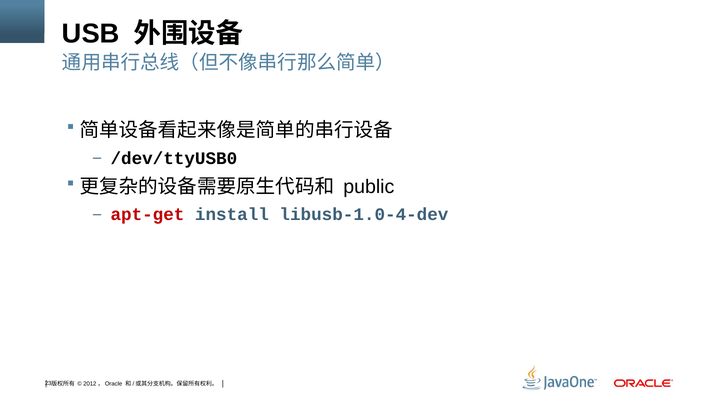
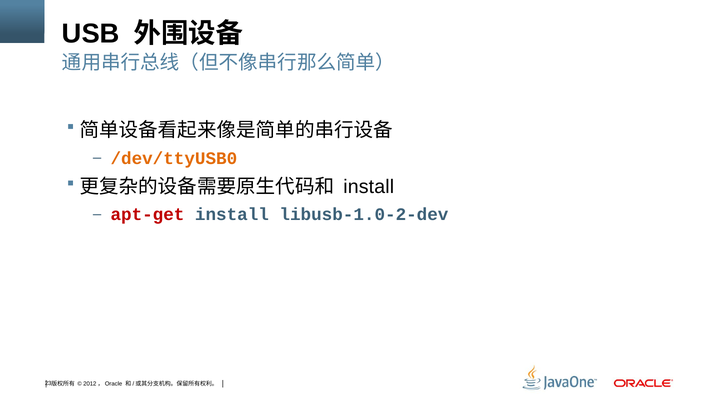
/dev/ttyUSB0 colour: black -> orange
public at (369, 187): public -> install
libusb-1.0-4-dev: libusb-1.0-4-dev -> libusb-1.0-2-dev
